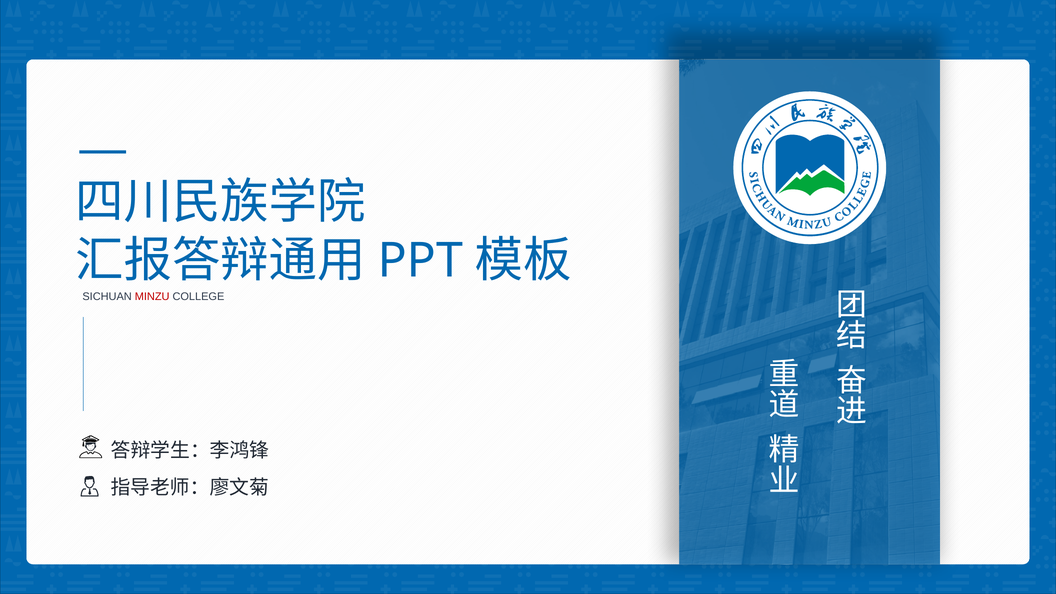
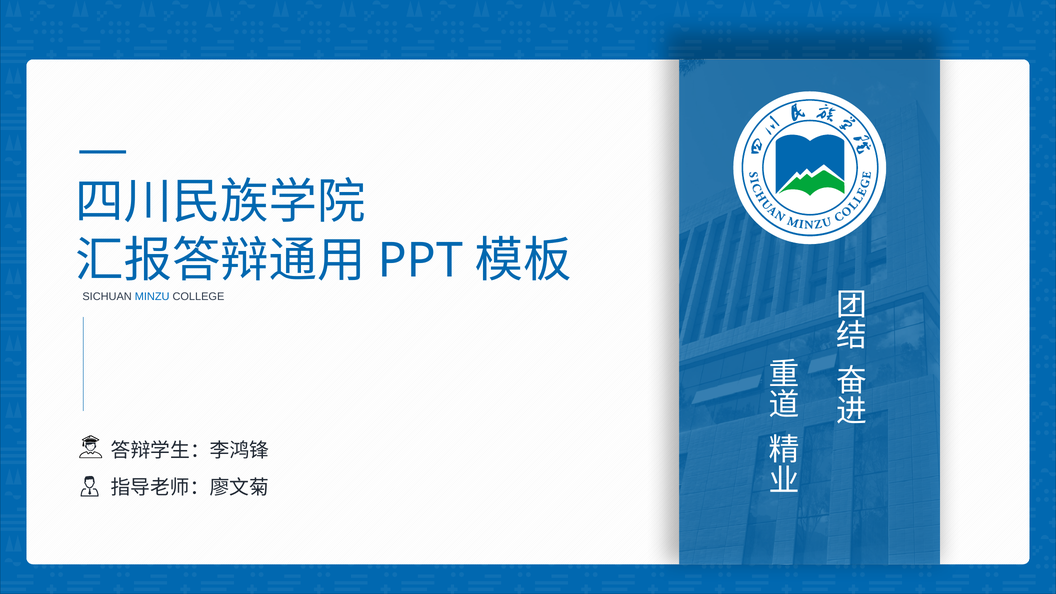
MINZU colour: red -> blue
